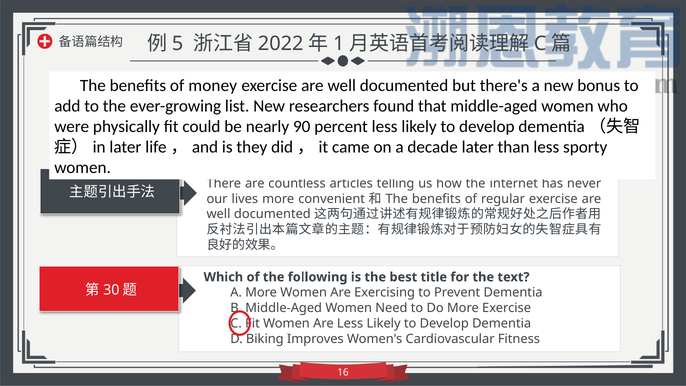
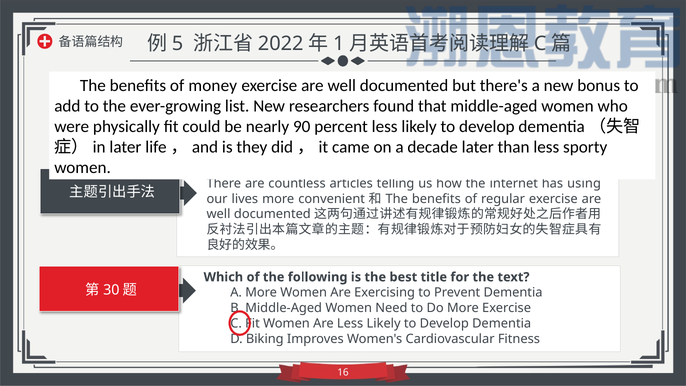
never: never -> using
